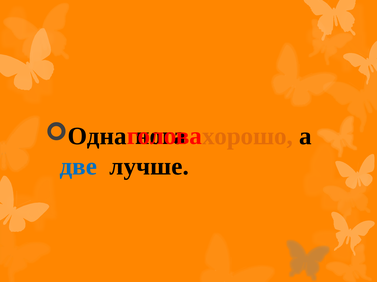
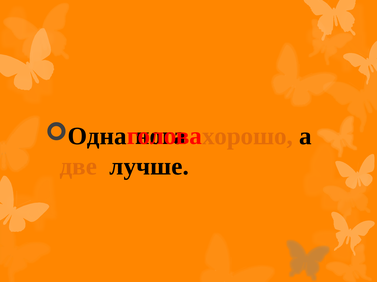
две colour: blue -> orange
